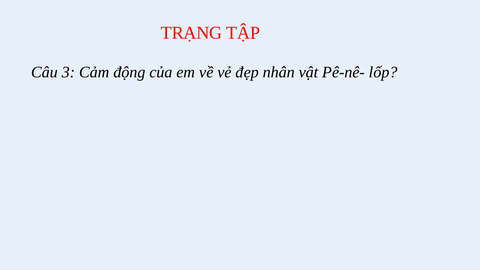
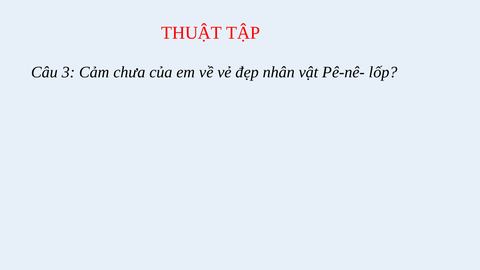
TRẠNG: TRẠNG -> THUẬT
động: động -> chưa
